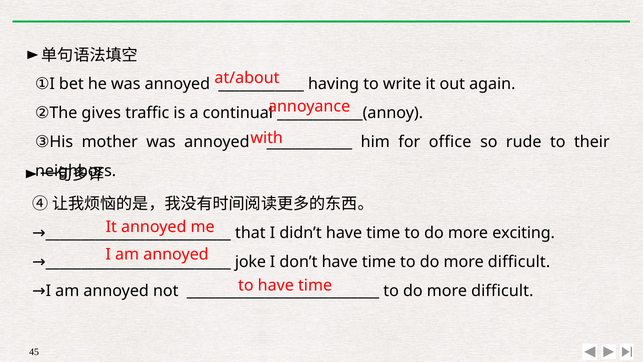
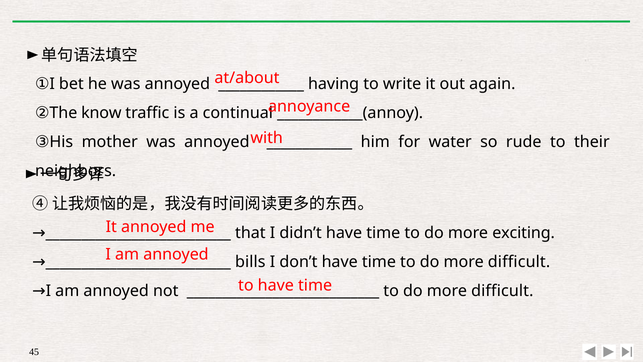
gives: gives -> know
office: office -> water
joke: joke -> bills
